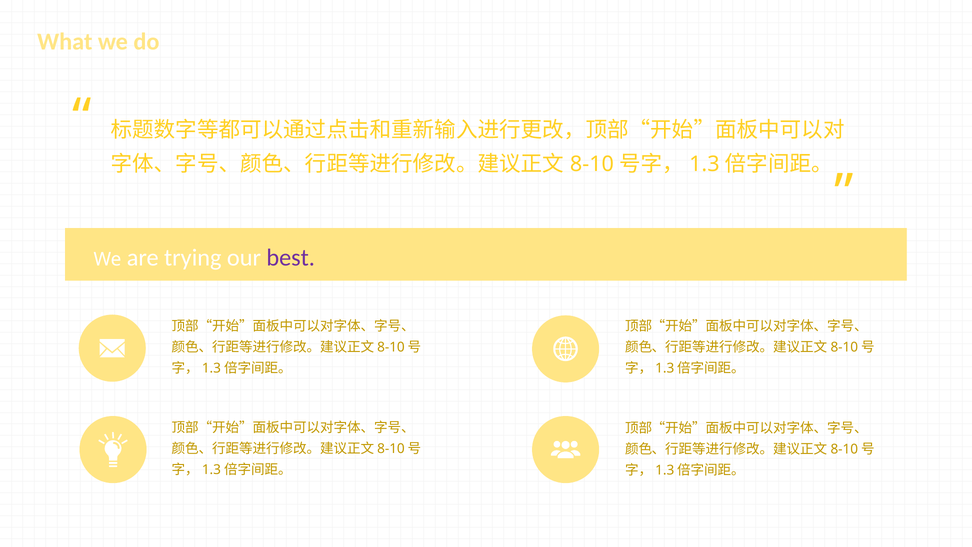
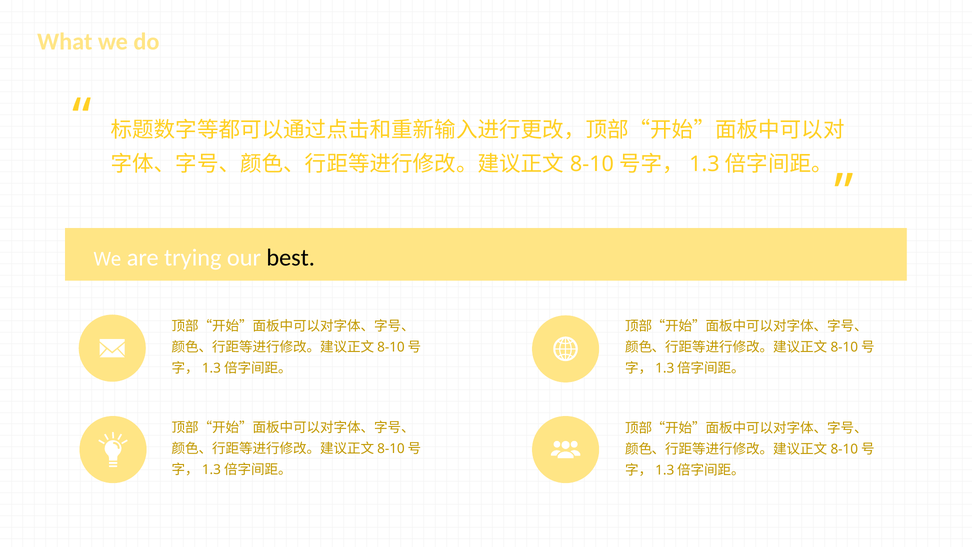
best colour: purple -> black
